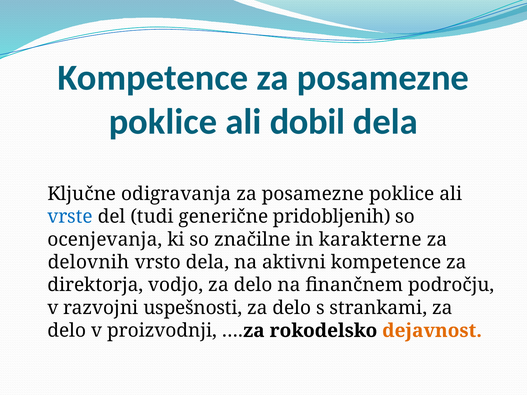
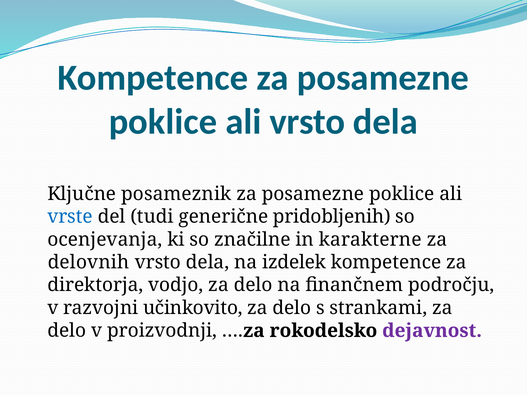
ali dobil: dobil -> vrsto
odigravanja: odigravanja -> posameznik
aktivni: aktivni -> izdelek
uspešnosti: uspešnosti -> učinkovito
dejavnost colour: orange -> purple
